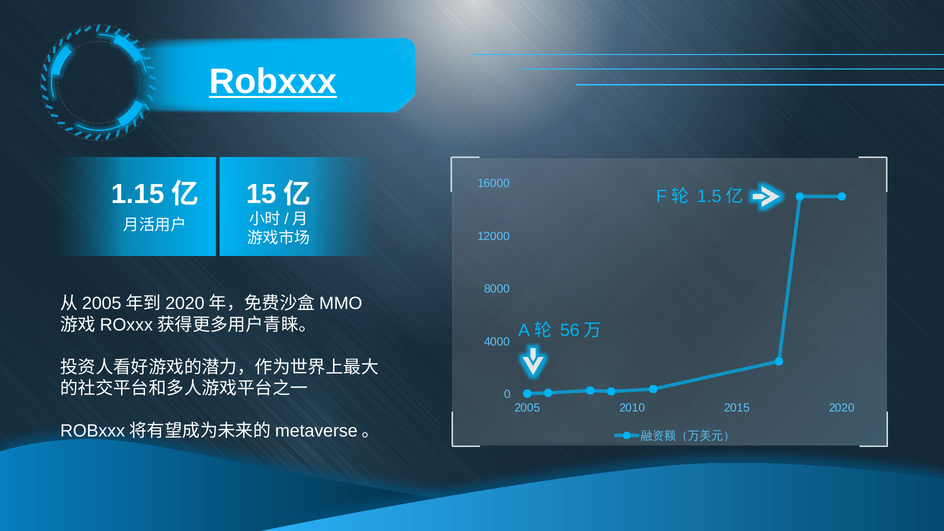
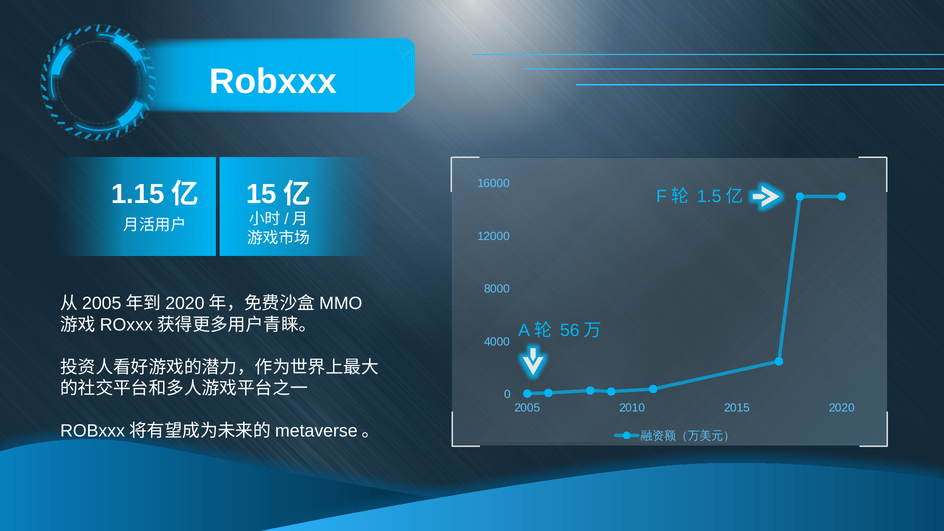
Robxxx underline: present -> none
